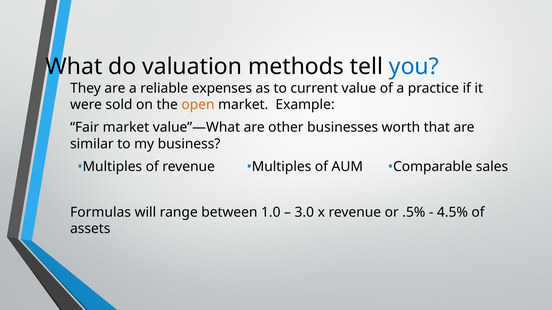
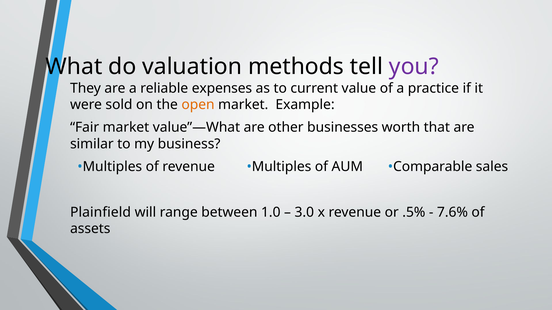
you colour: blue -> purple
Formulas: Formulas -> Plainfield
4.5%: 4.5% -> 7.6%
